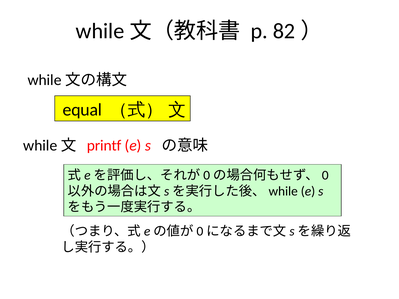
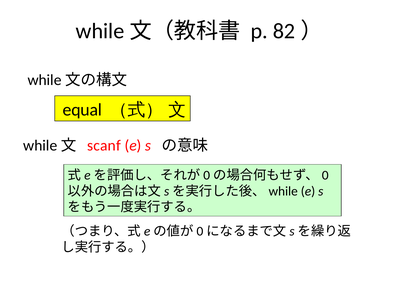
printf: printf -> scanf
